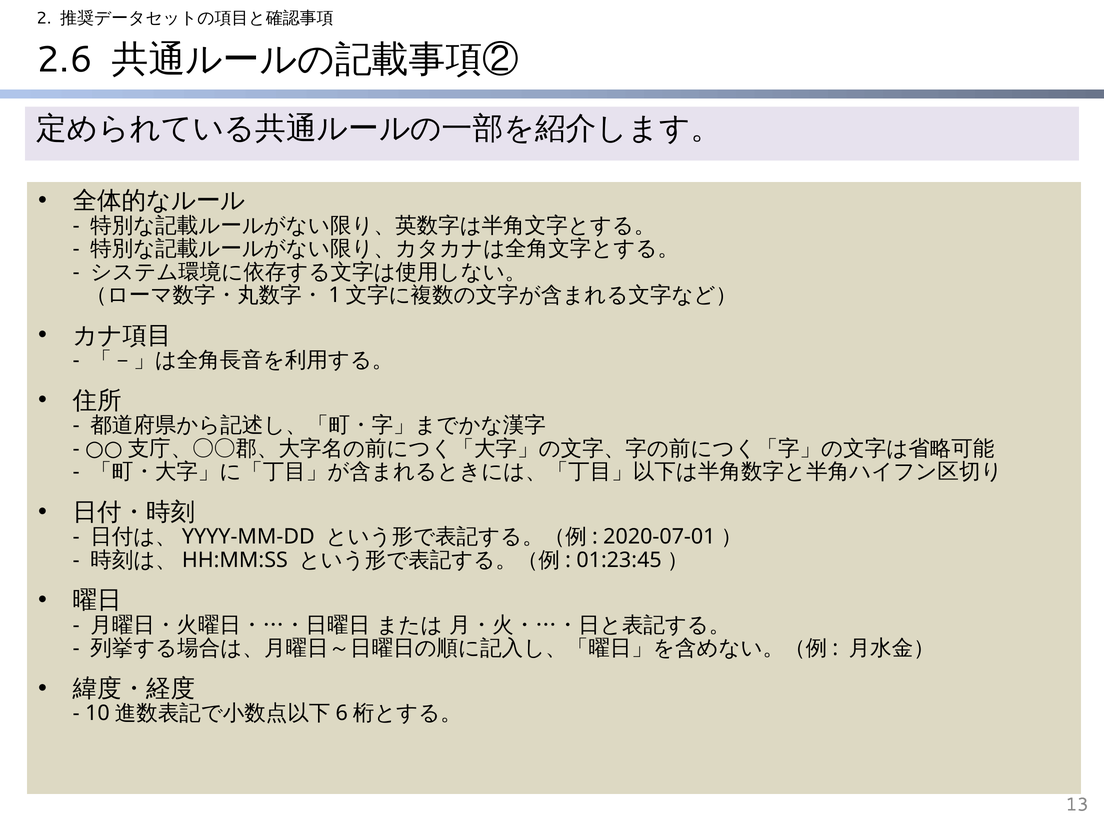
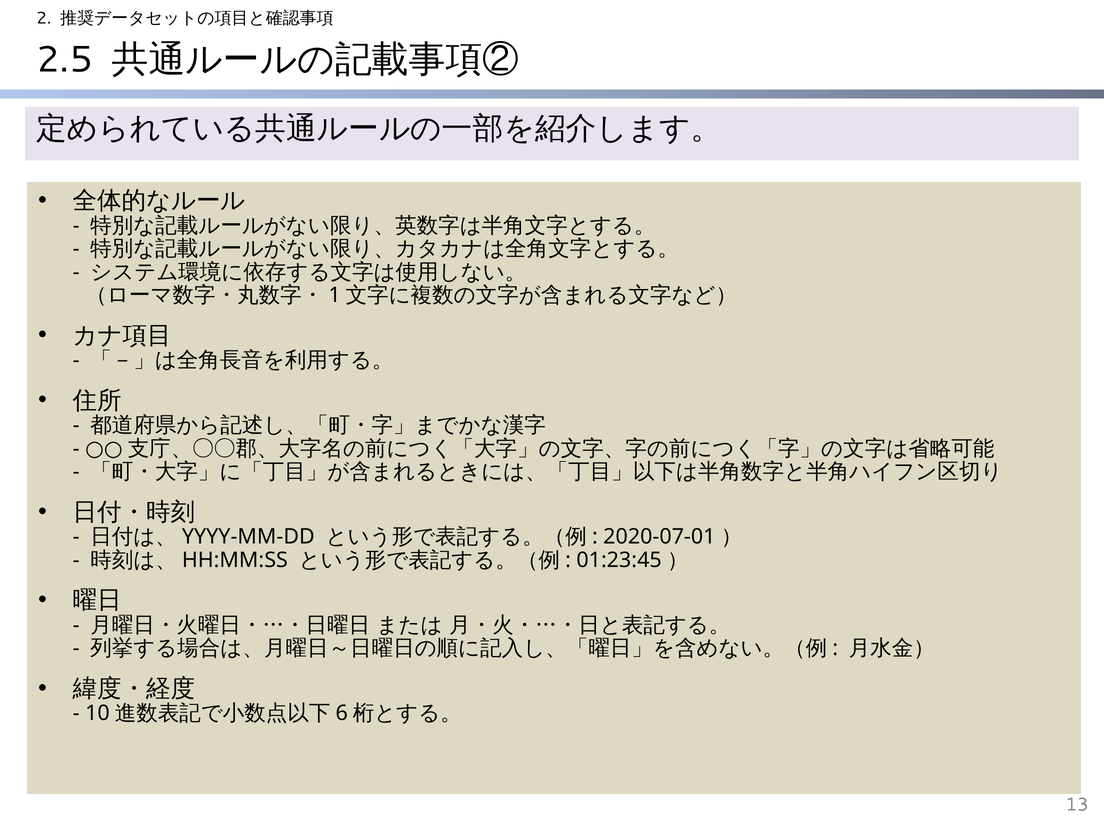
2.6: 2.6 -> 2.5
